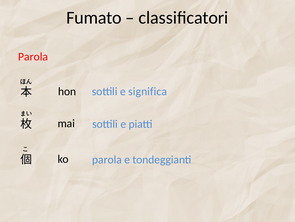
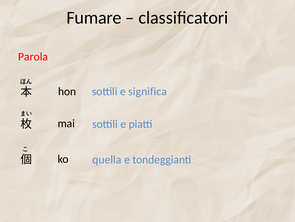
Fumato: Fumato -> Fumare
parola at (107, 159): parola -> quella
